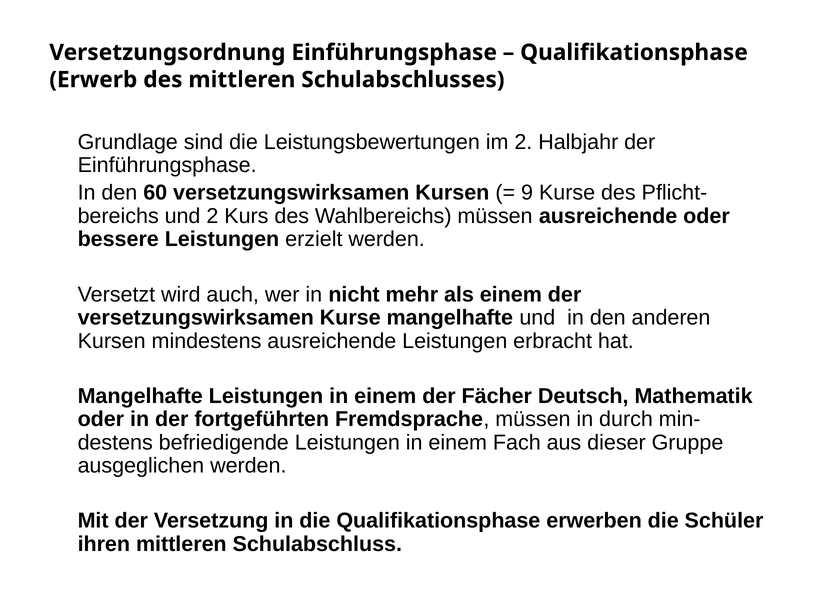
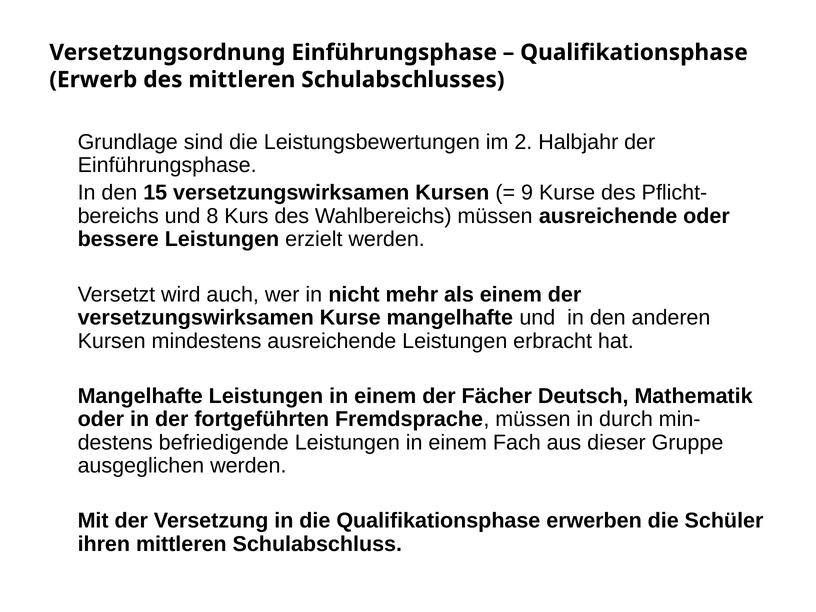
60: 60 -> 15
und 2: 2 -> 8
